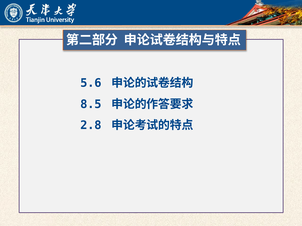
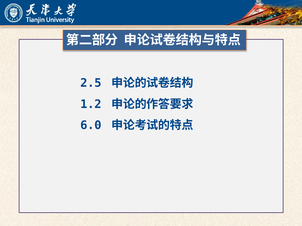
5.6: 5.6 -> 2.5
8.5: 8.5 -> 1.2
2.8: 2.8 -> 6.0
